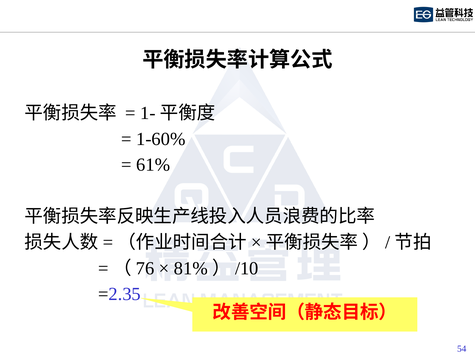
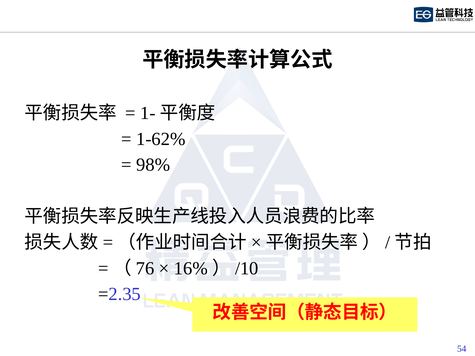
1-60%: 1-60% -> 1-62%
61%: 61% -> 98%
81%: 81% -> 16%
